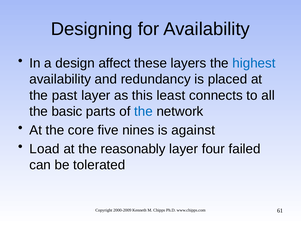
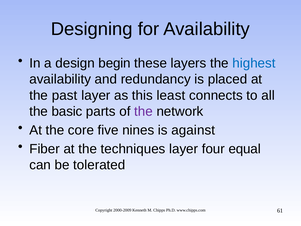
affect: affect -> begin
the at (144, 111) colour: blue -> purple
Load: Load -> Fiber
reasonably: reasonably -> techniques
failed: failed -> equal
